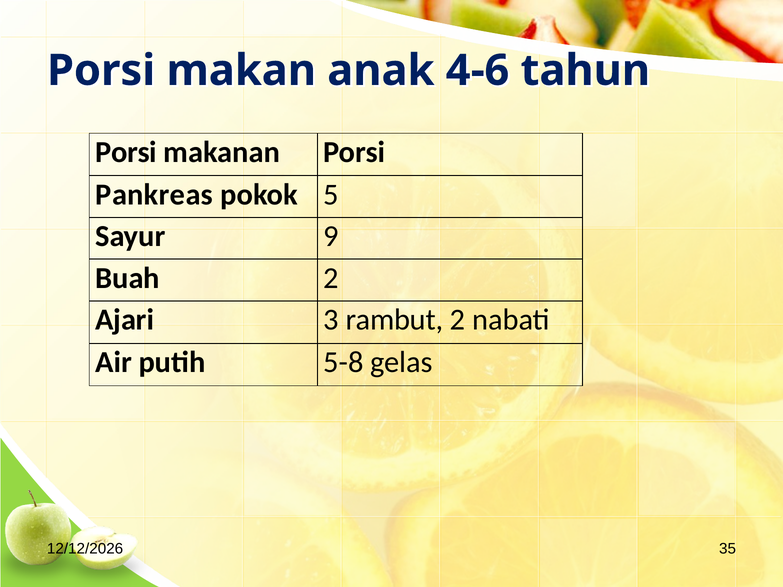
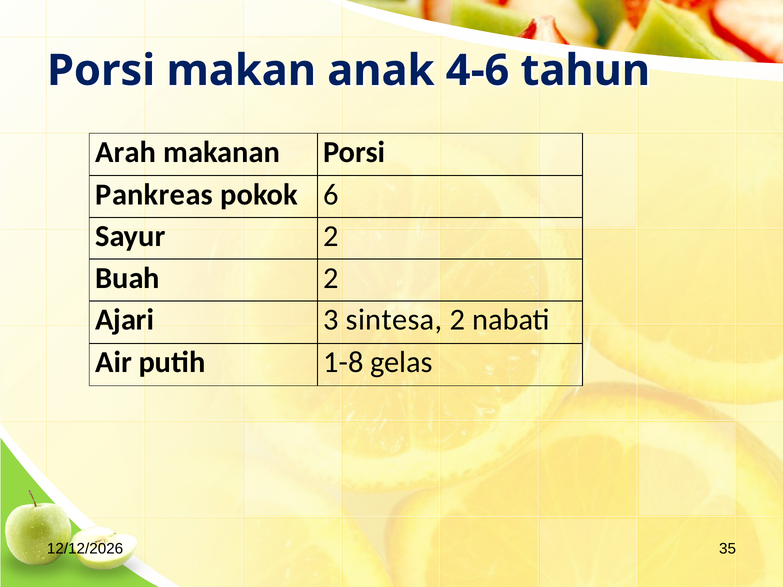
Porsi at (126, 152): Porsi -> Arah
5: 5 -> 6
Sayur 9: 9 -> 2
rambut: rambut -> sintesa
5-8: 5-8 -> 1-8
